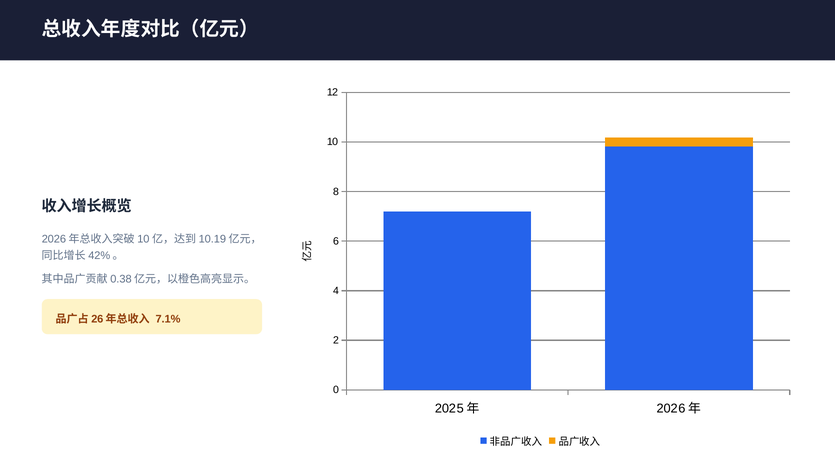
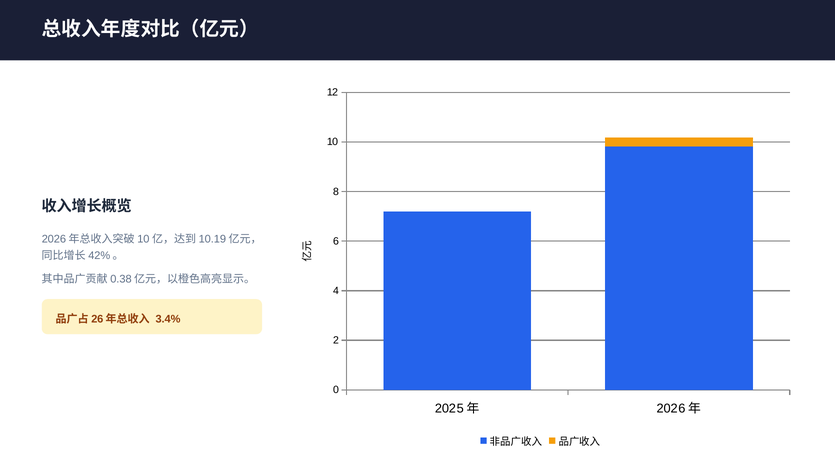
7.1%: 7.1% -> 3.4%
